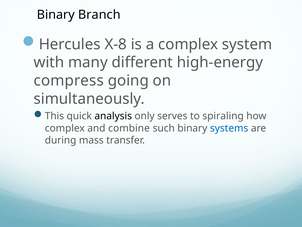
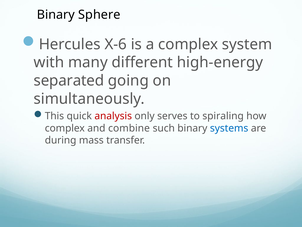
Branch: Branch -> Sphere
X-8: X-8 -> X-6
compress: compress -> separated
analysis colour: black -> red
